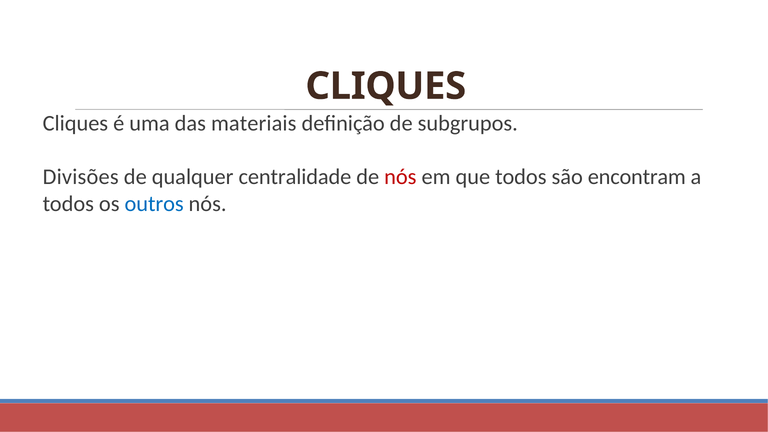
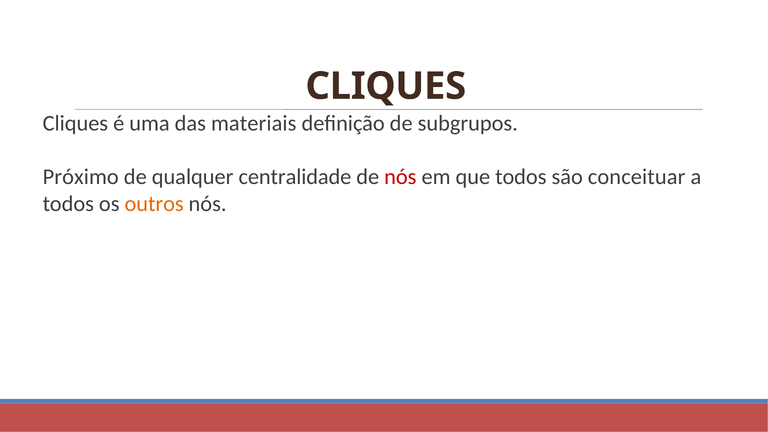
Divisões: Divisões -> Próximo
encontram: encontram -> conceituar
outros colour: blue -> orange
